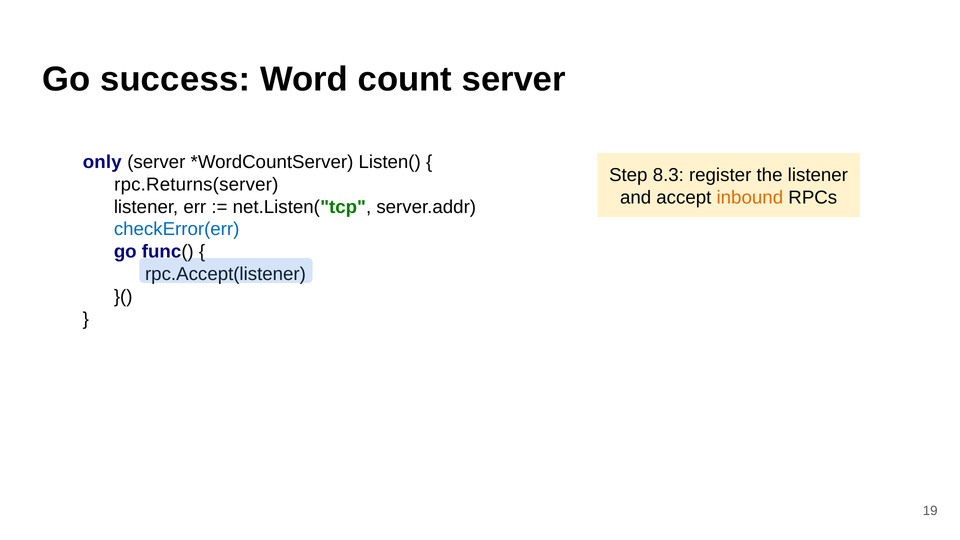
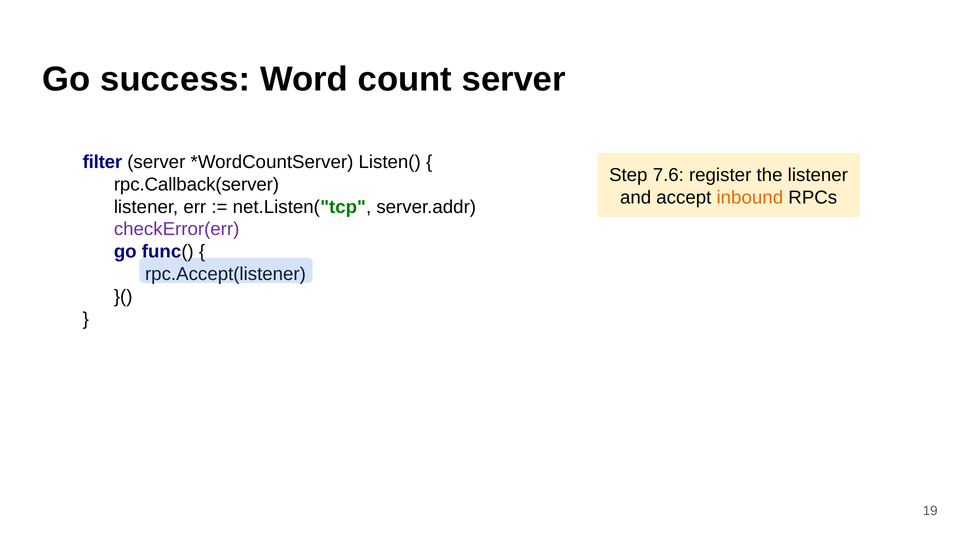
only: only -> filter
8.3: 8.3 -> 7.6
rpc.Returns(server: rpc.Returns(server -> rpc.Callback(server
checkError(err colour: blue -> purple
